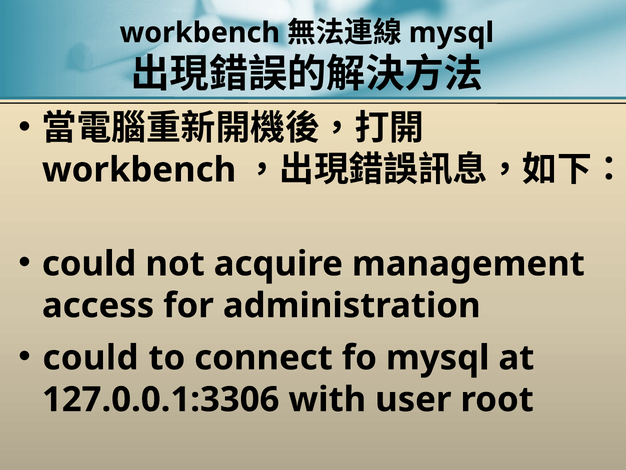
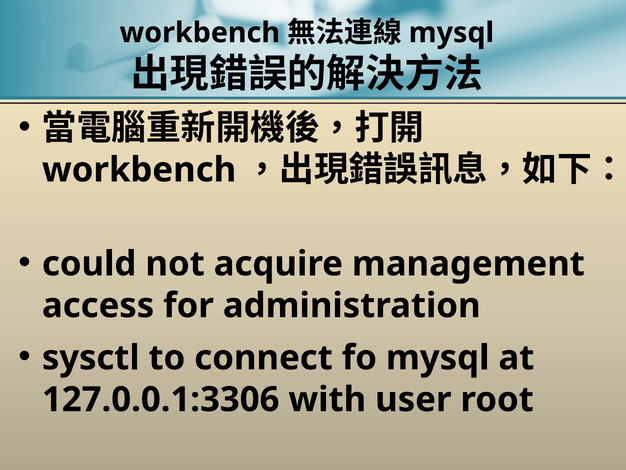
could at (91, 357): could -> sysctl
